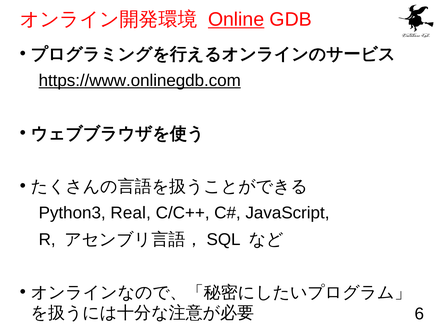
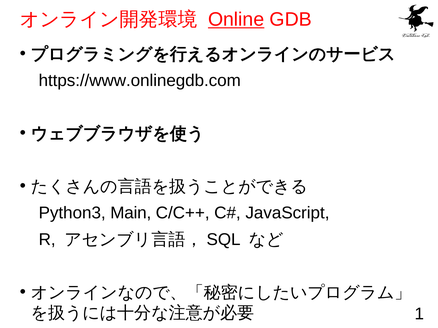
https://www.onlinegdb.com underline: present -> none
Real: Real -> Main
6: 6 -> 1
